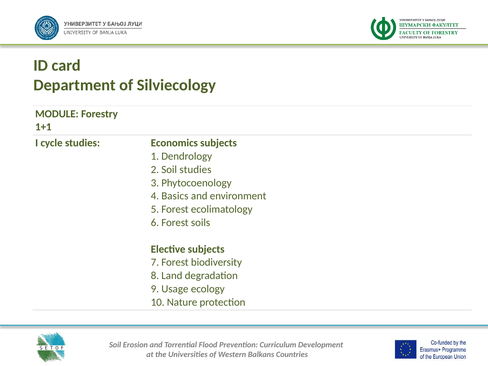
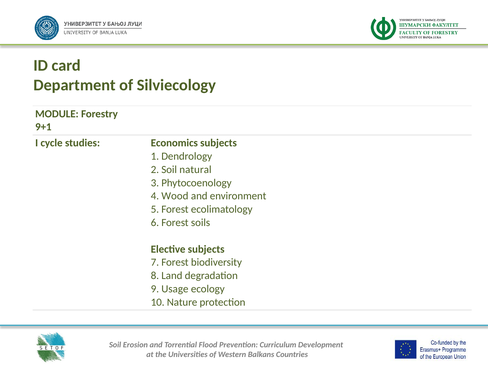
1+1: 1+1 -> 9+1
Soil studies: studies -> natural
Basics: Basics -> Wood
